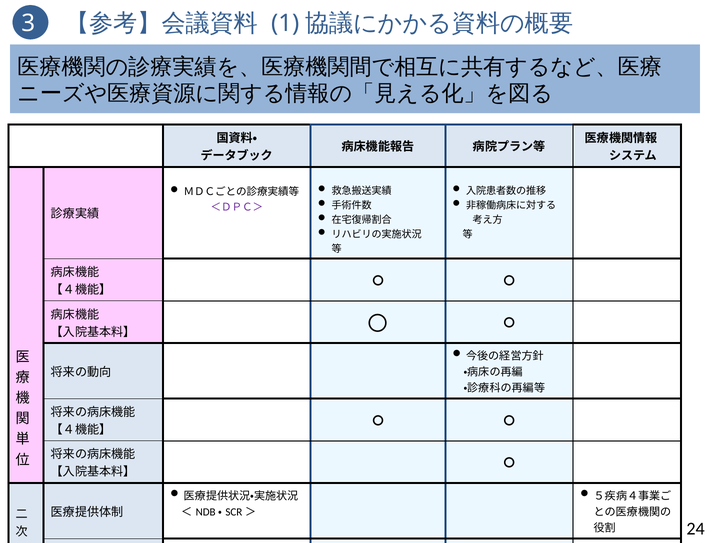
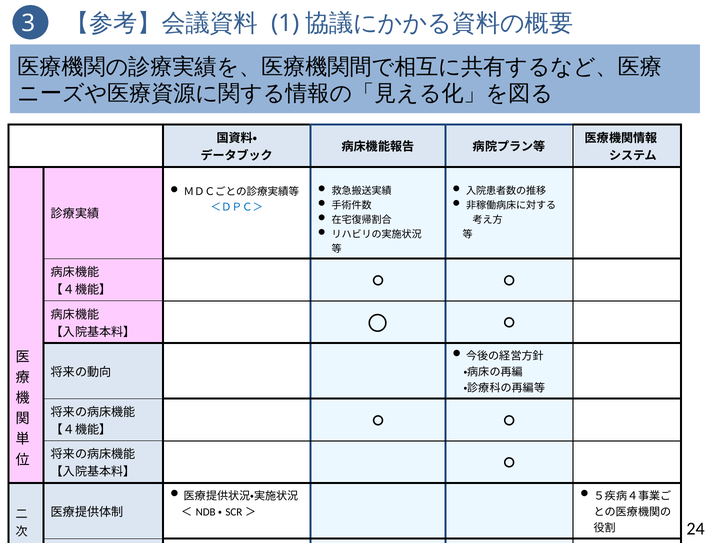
＜ＤＰＣ＞ colour: purple -> blue
